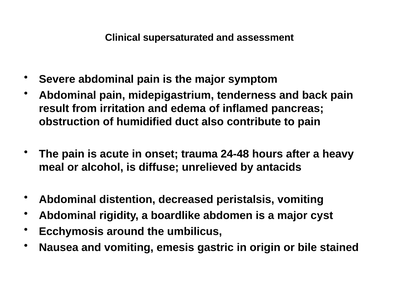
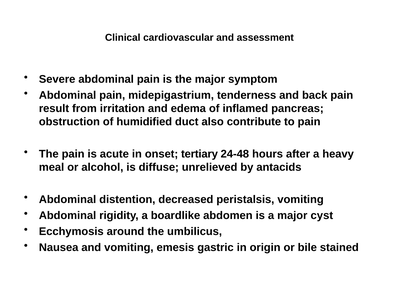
supersaturated: supersaturated -> cardiovascular
trauma: trauma -> tertiary
